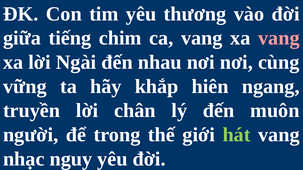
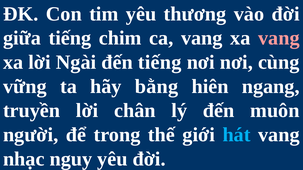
đến nhau: nhau -> tiếng
khắp: khắp -> bằng
hát colour: light green -> light blue
